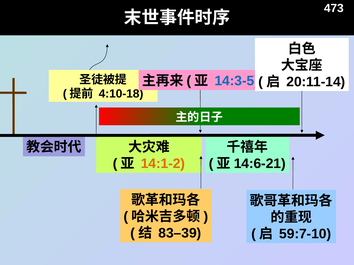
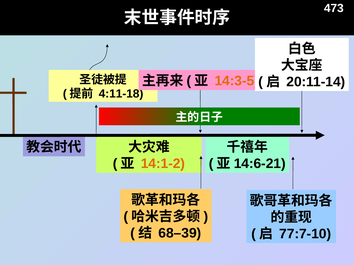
14:3-5 colour: blue -> orange
4:10-18: 4:10-18 -> 4:11-18
83–39: 83–39 -> 68–39
59:7-10: 59:7-10 -> 77:7-10
